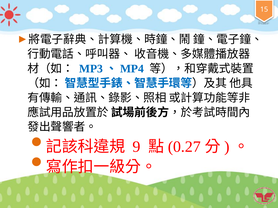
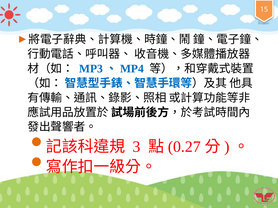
9: 9 -> 3
